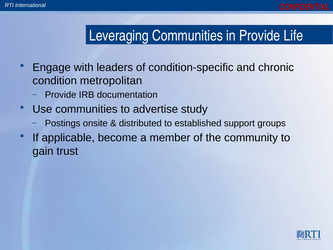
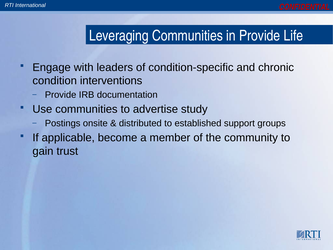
metropolitan: metropolitan -> interventions
